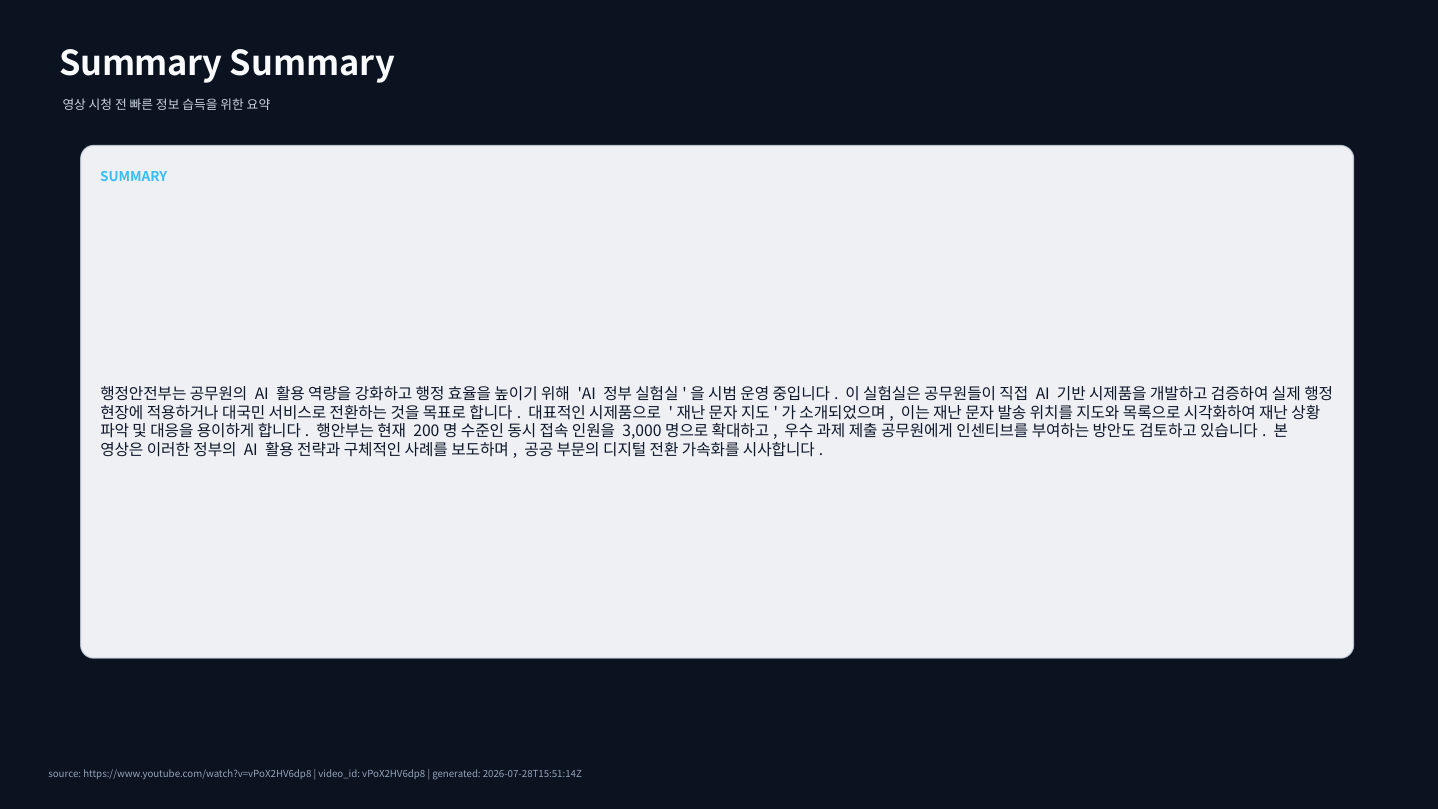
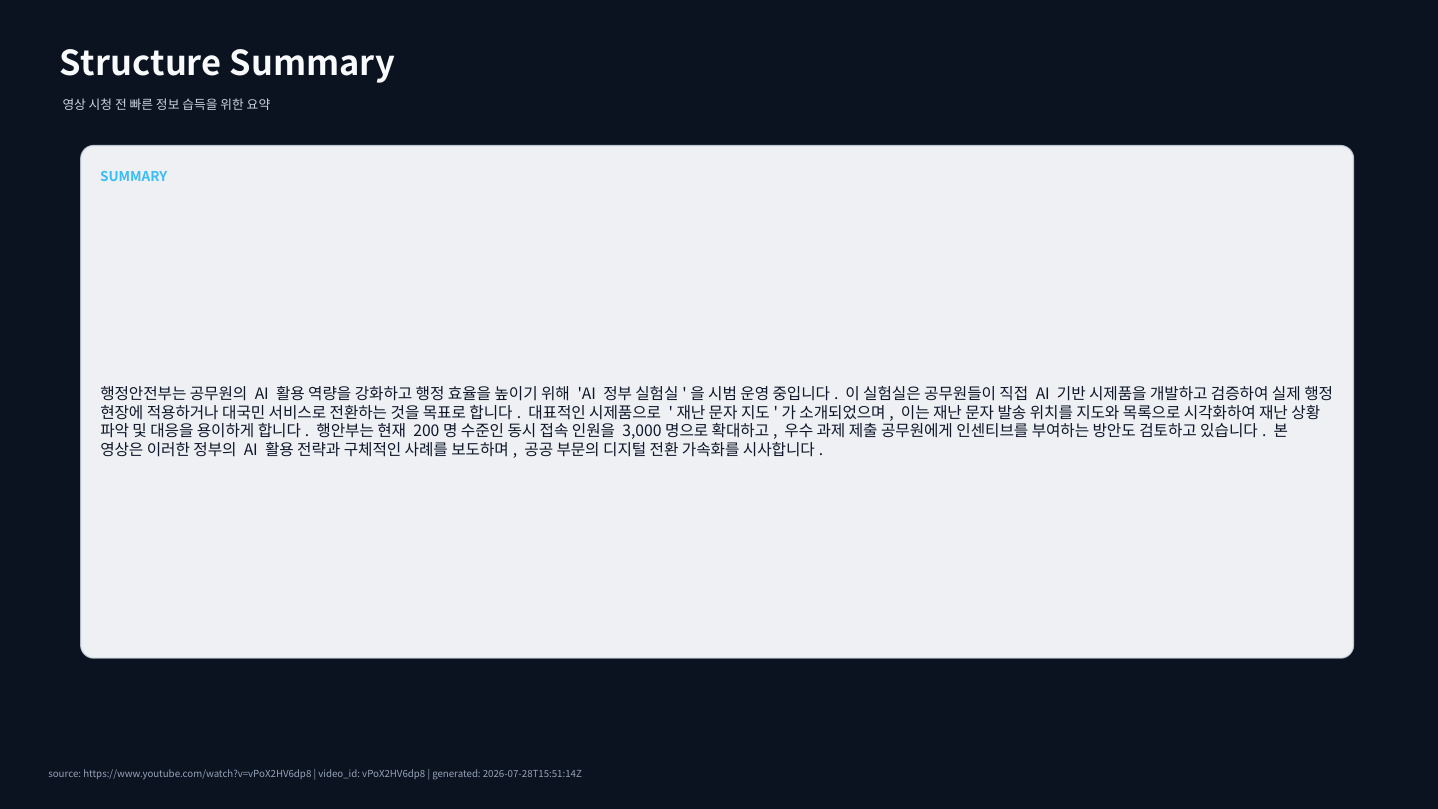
Summary at (141, 64): Summary -> Structure
